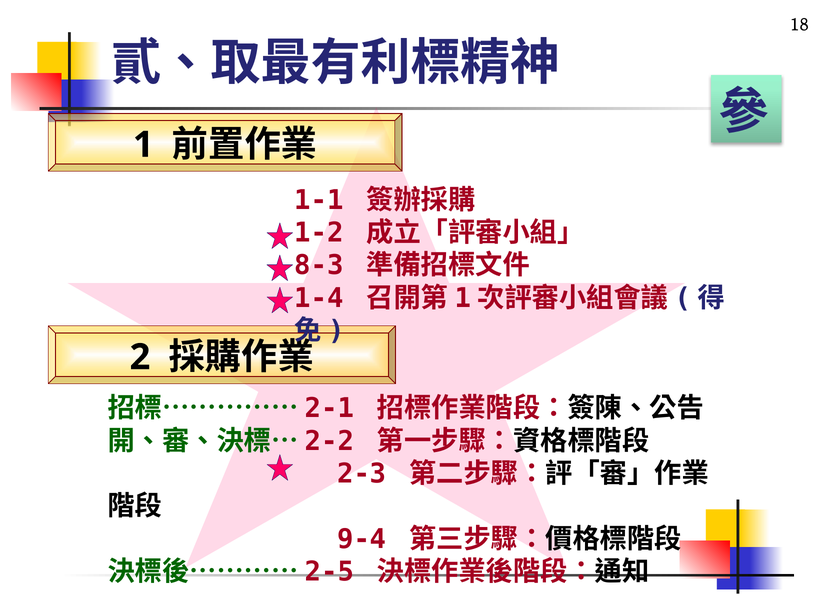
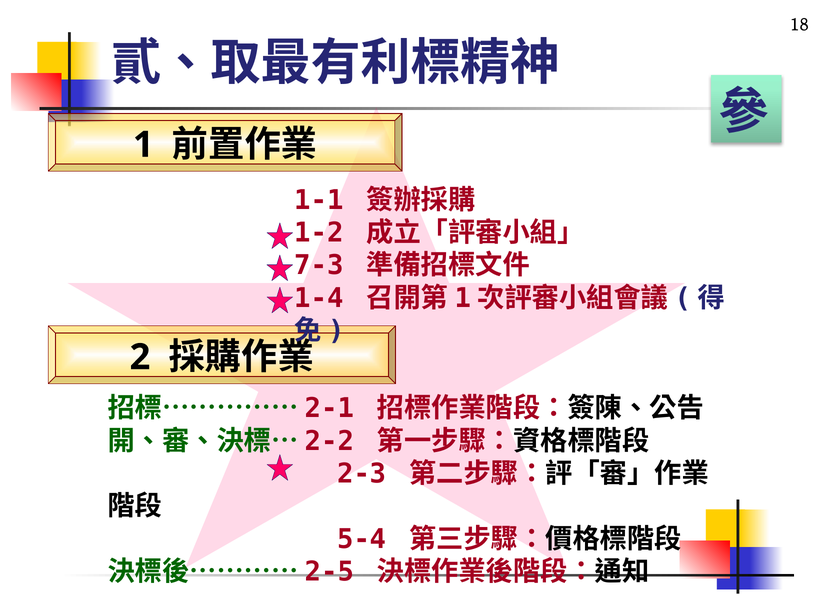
8-3: 8-3 -> 7-3
9-4: 9-4 -> 5-4
